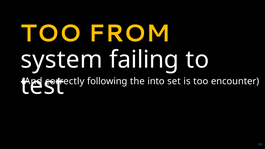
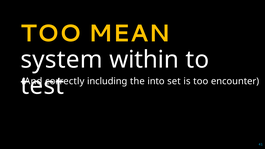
FROM: FROM -> MEAN
failing: failing -> within
following: following -> including
